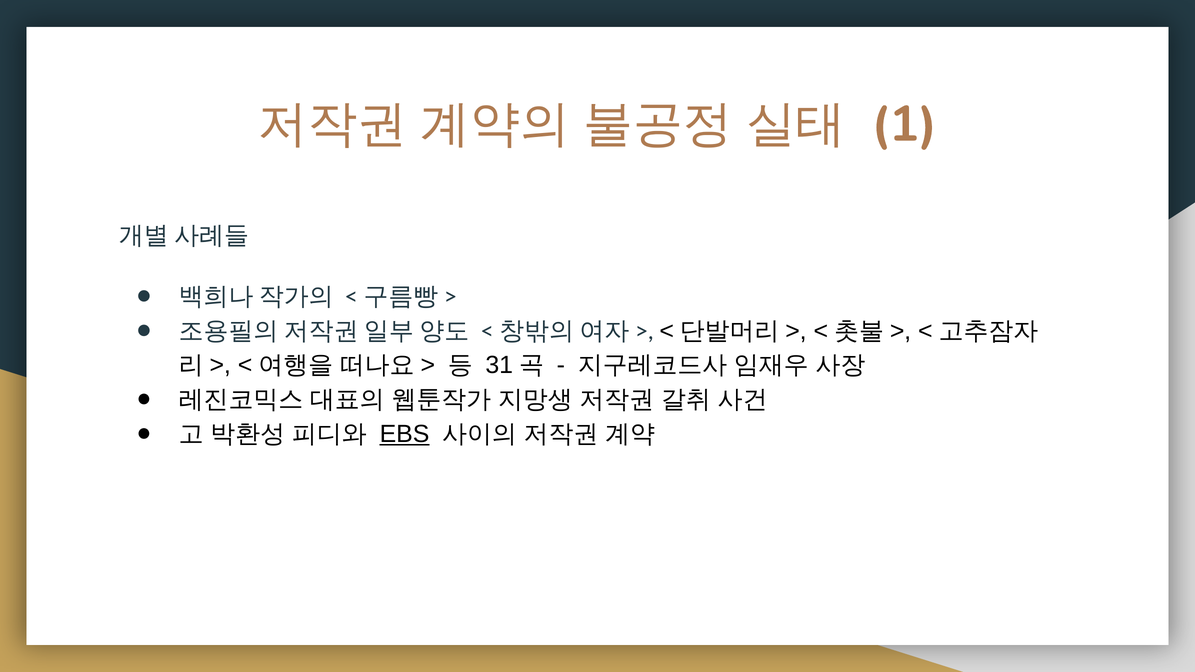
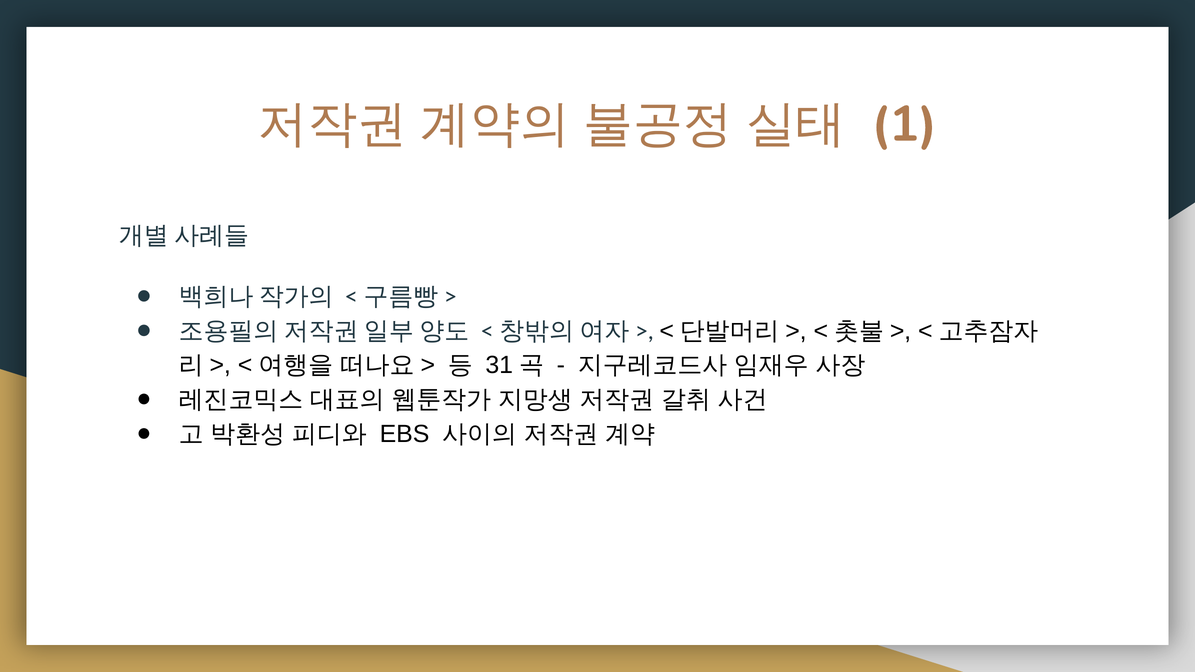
EBS underline: present -> none
